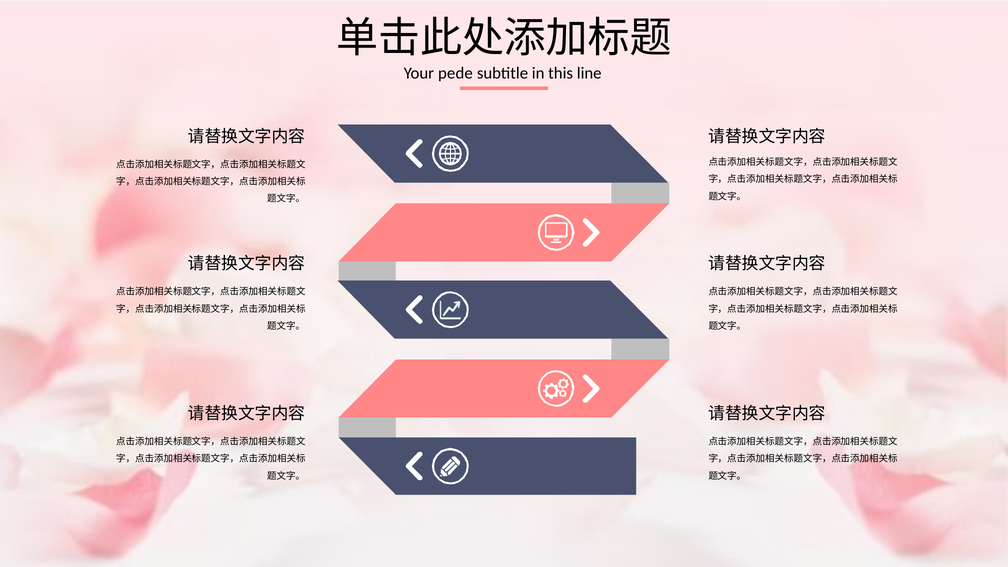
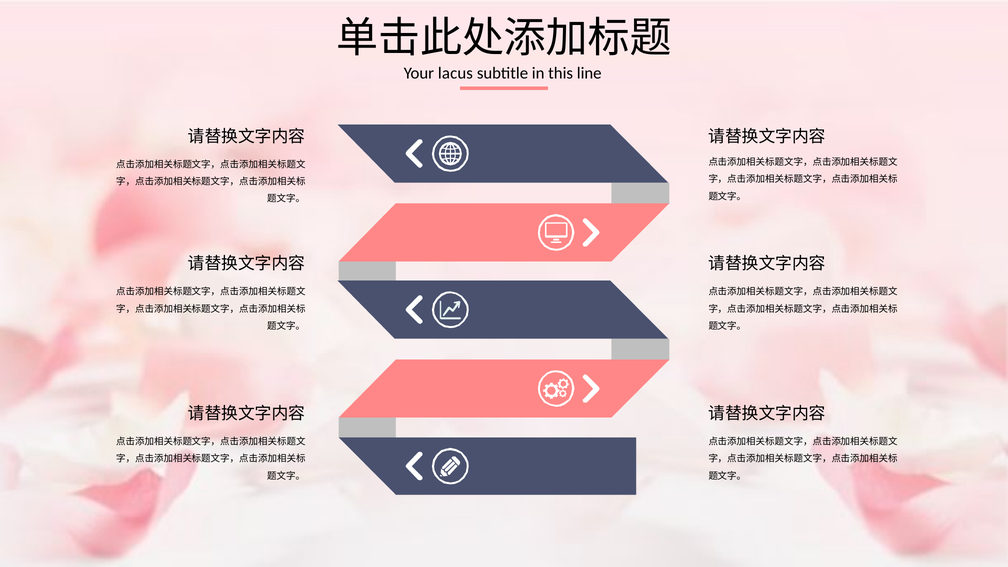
pede: pede -> lacus
